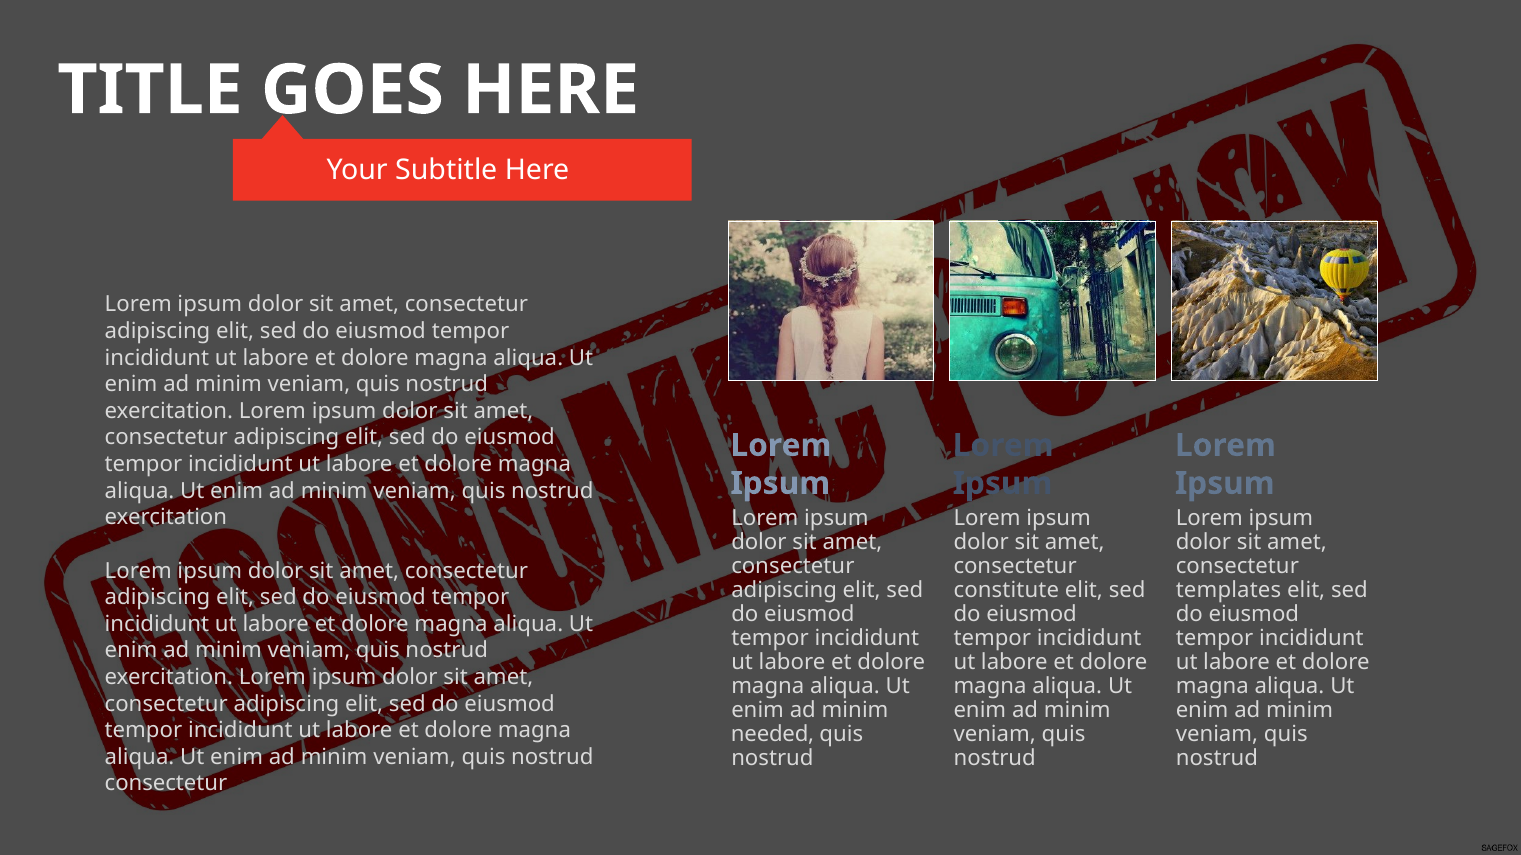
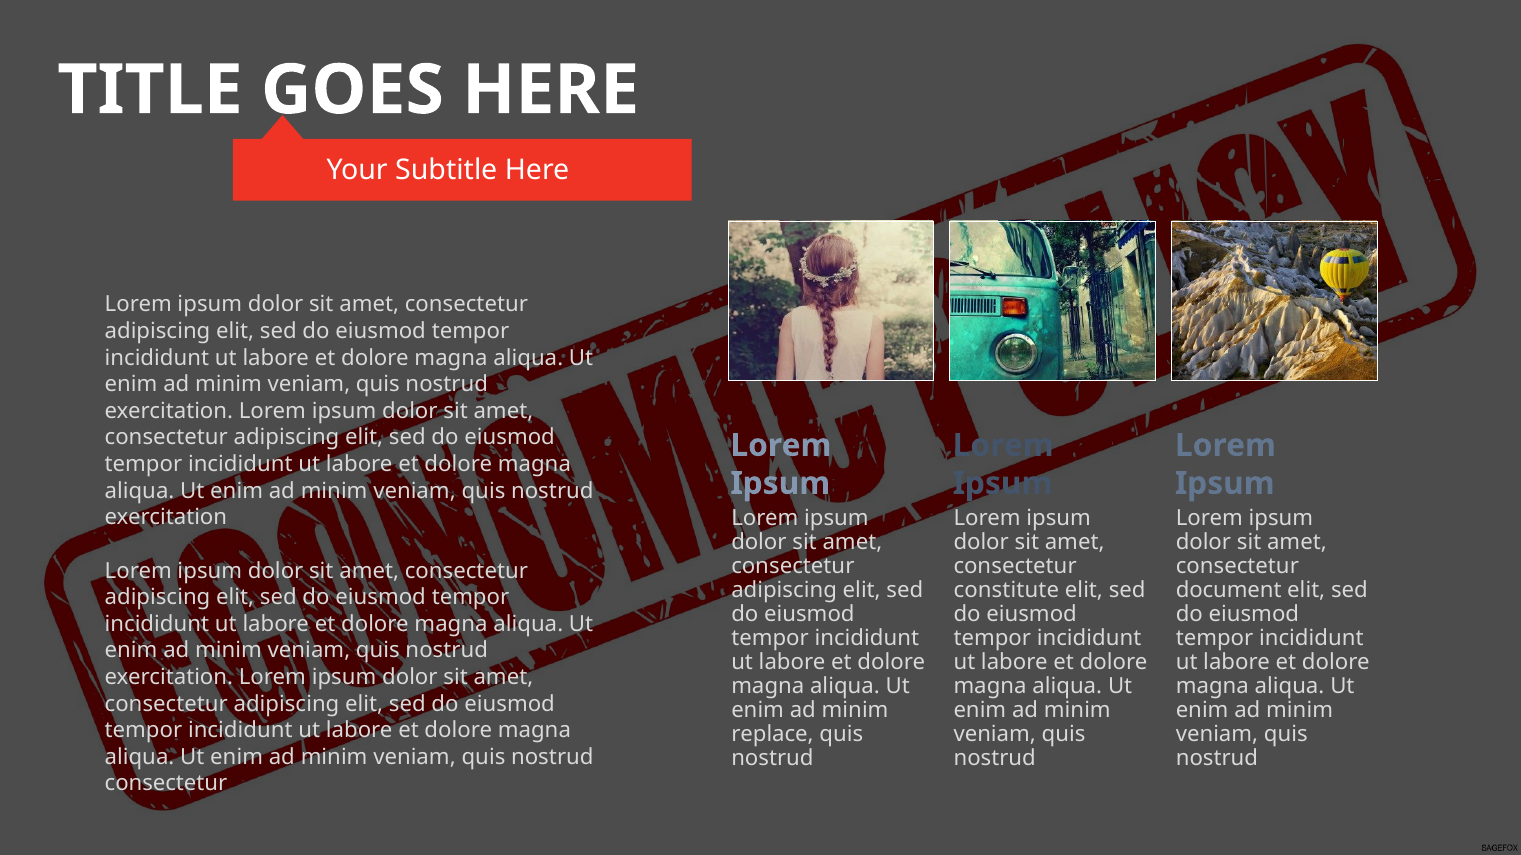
templates: templates -> document
needed: needed -> replace
